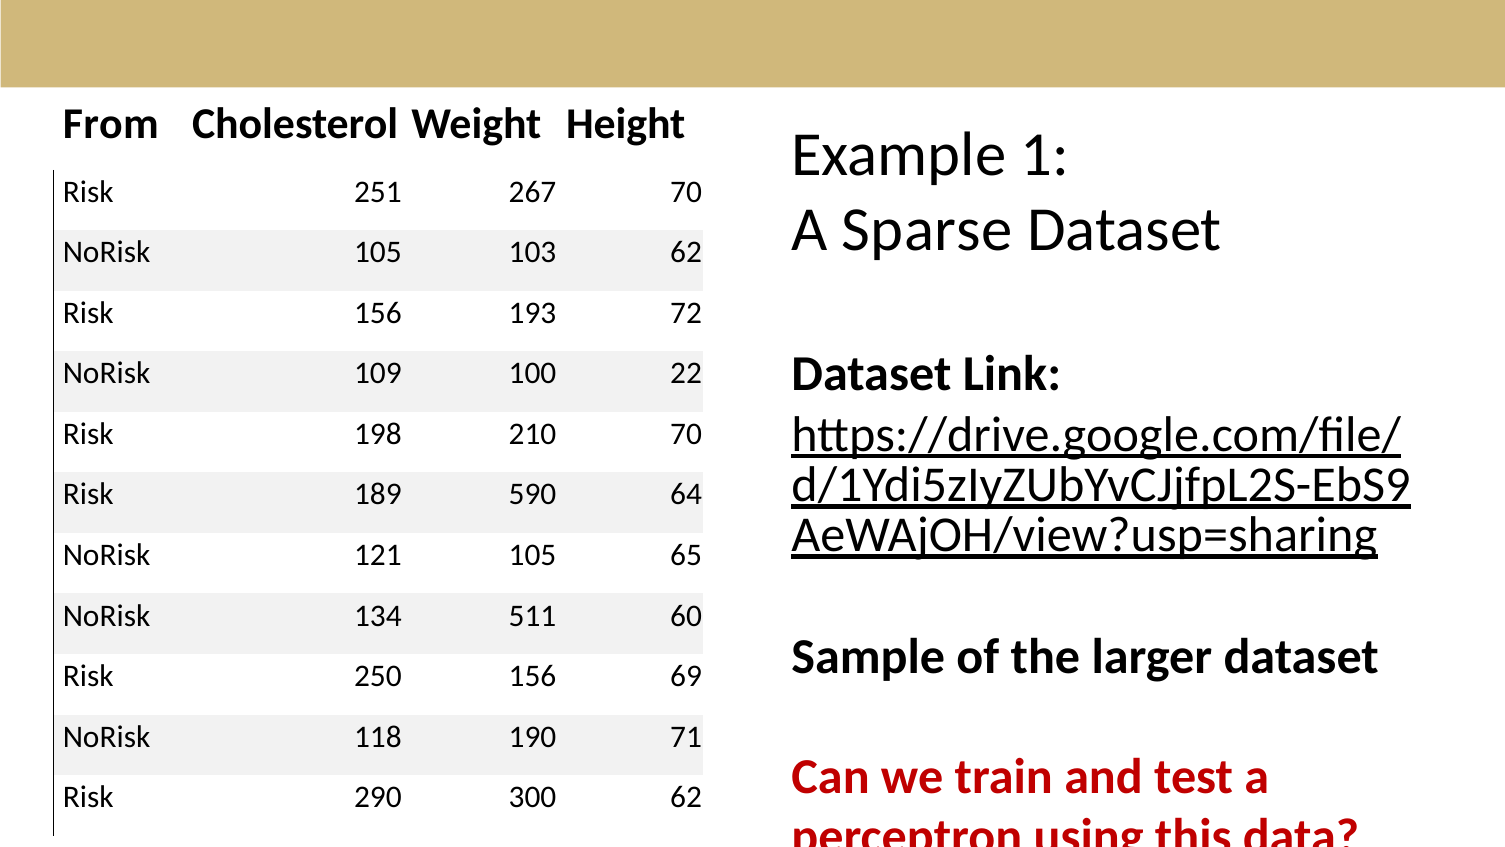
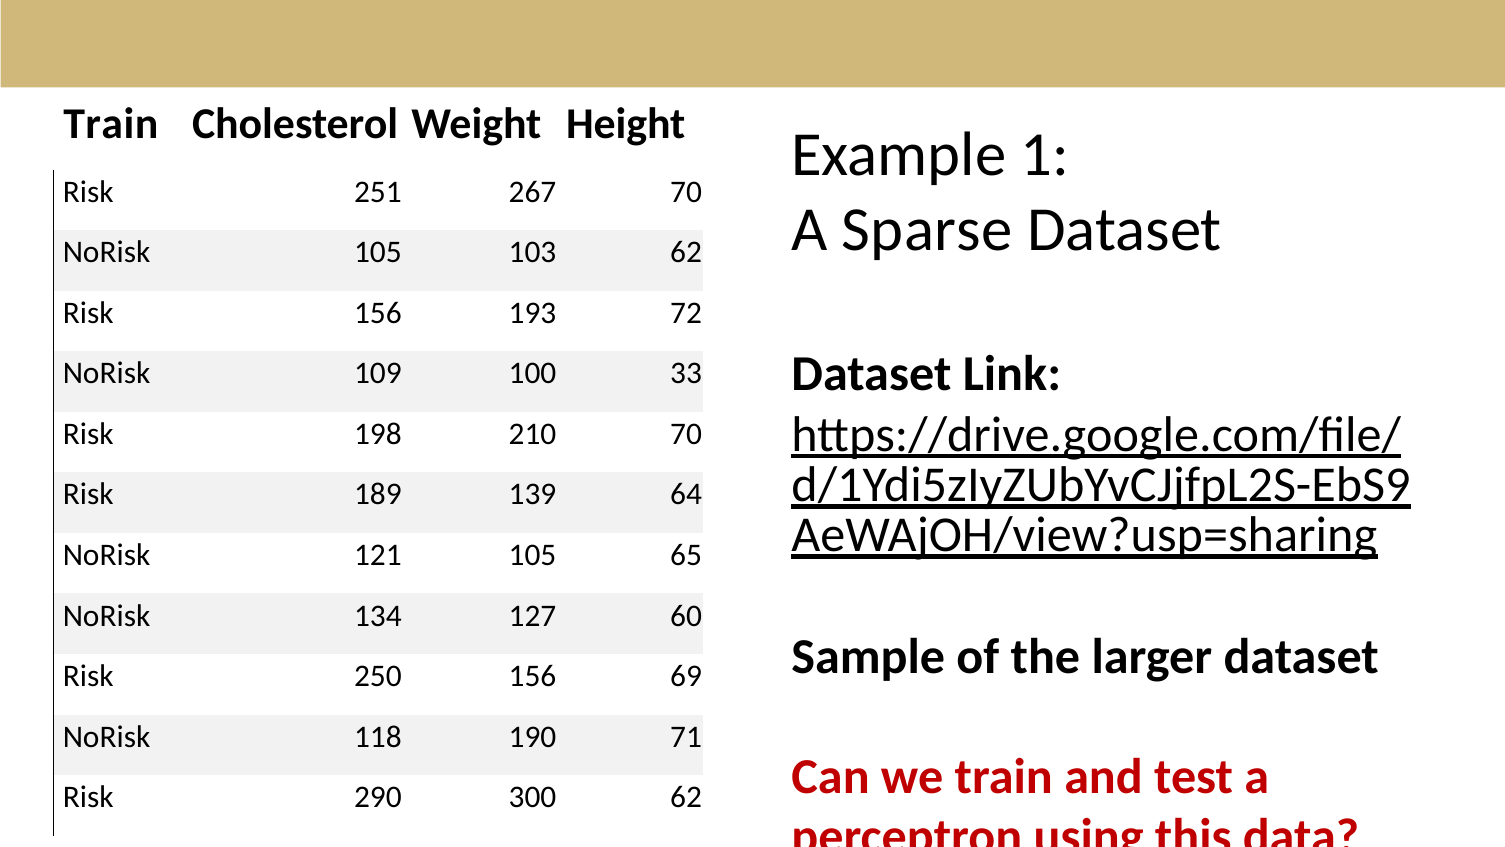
From at (111, 124): From -> Train
22: 22 -> 33
590: 590 -> 139
511: 511 -> 127
